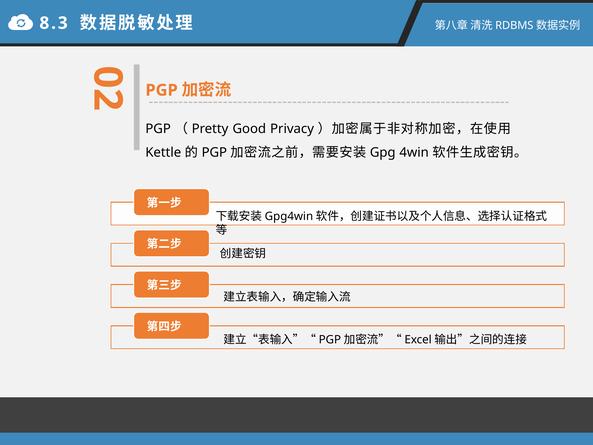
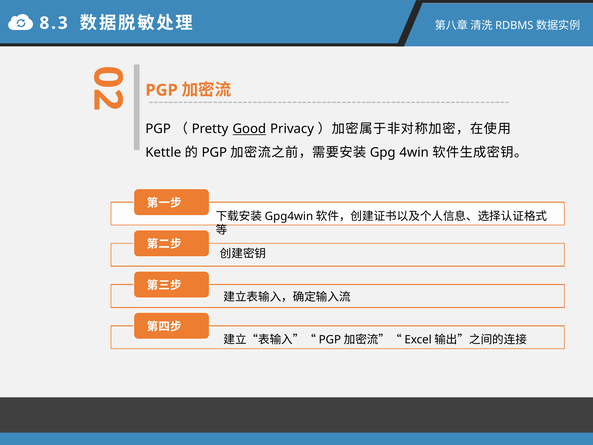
Good underline: none -> present
